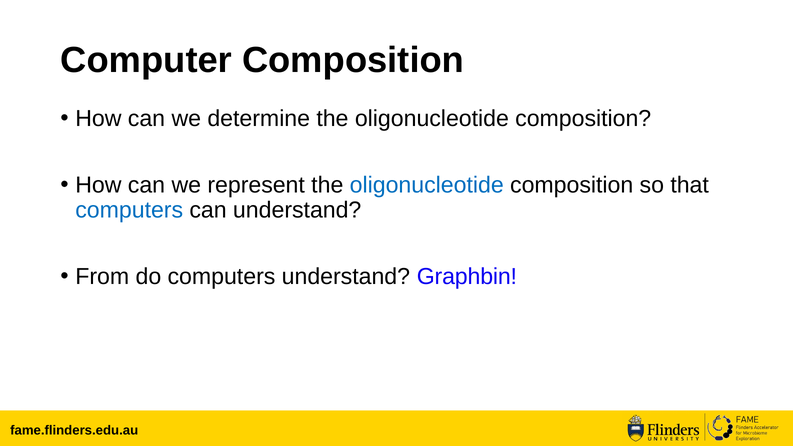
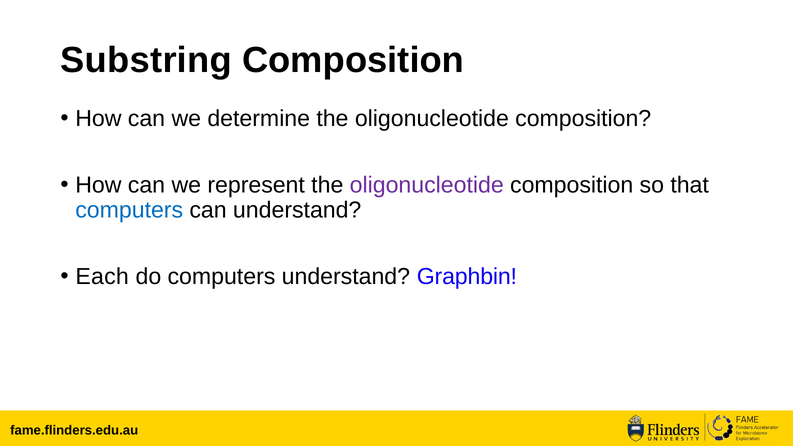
Computer: Computer -> Substring
oligonucleotide at (427, 185) colour: blue -> purple
From: From -> Each
